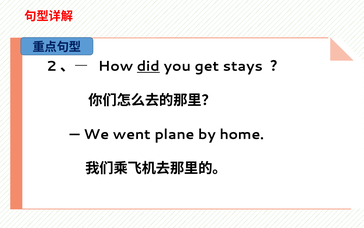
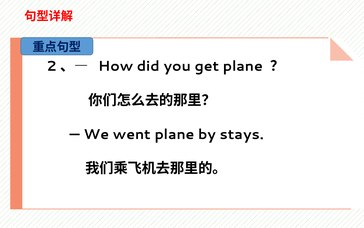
did underline: present -> none
get stays: stays -> plane
home: home -> stays
